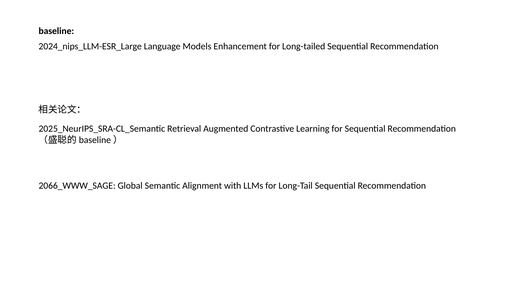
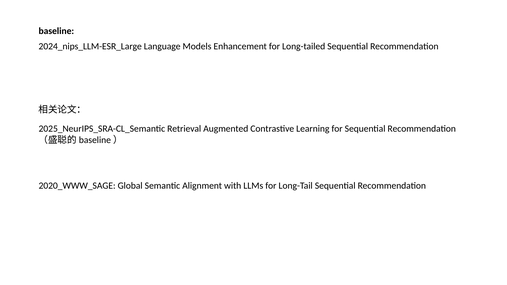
2066_WWW_SAGE: 2066_WWW_SAGE -> 2020_WWW_SAGE
